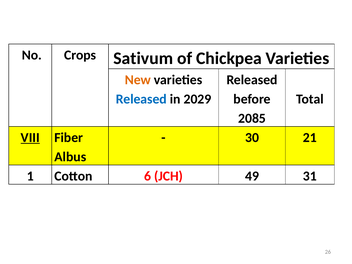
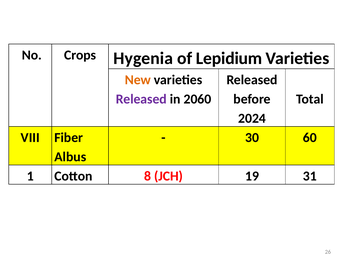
Sativum: Sativum -> Hygenia
Chickpea: Chickpea -> Lepidium
Released at (141, 99) colour: blue -> purple
2029: 2029 -> 2060
2085: 2085 -> 2024
VIII underline: present -> none
21: 21 -> 60
6: 6 -> 8
49: 49 -> 19
